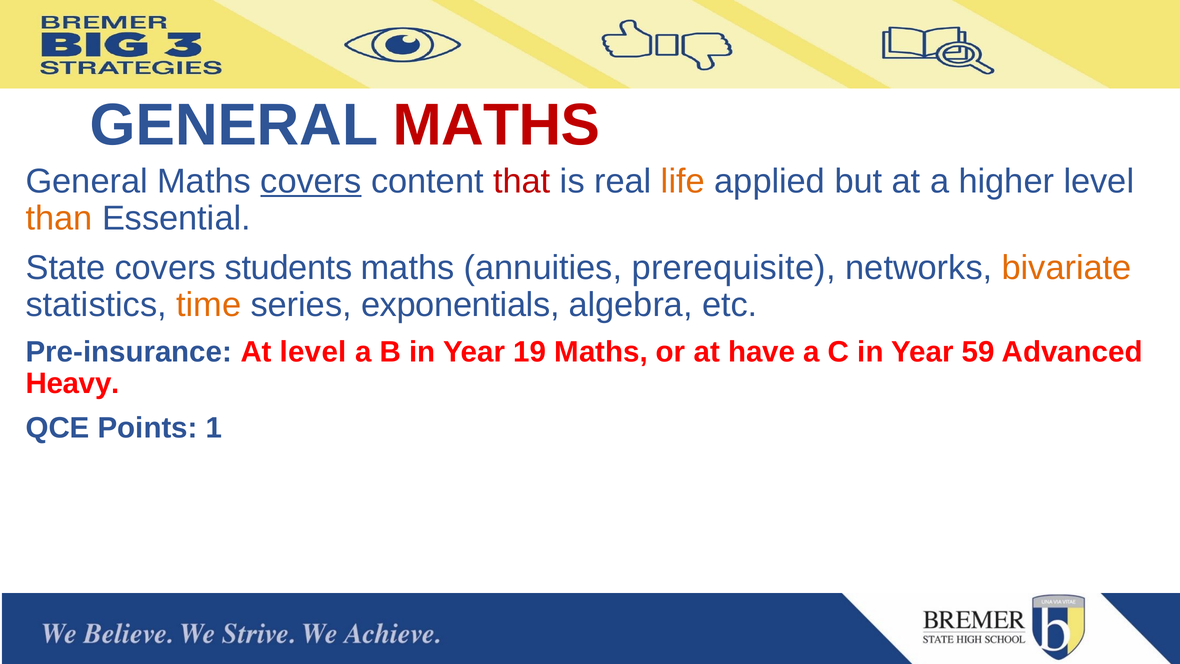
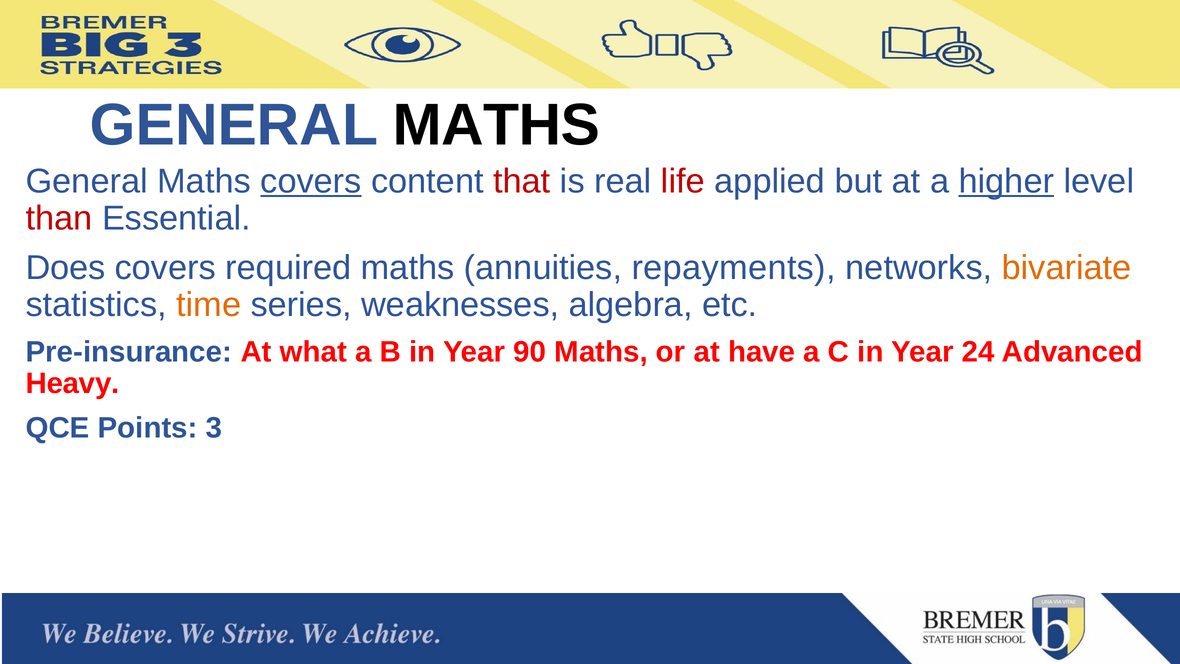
MATHS at (496, 125) colour: red -> black
life colour: orange -> red
higher underline: none -> present
than colour: orange -> red
State: State -> Does
students: students -> required
prerequisite: prerequisite -> repayments
exponentials: exponentials -> weaknesses
At level: level -> what
19: 19 -> 90
59: 59 -> 24
1: 1 -> 3
